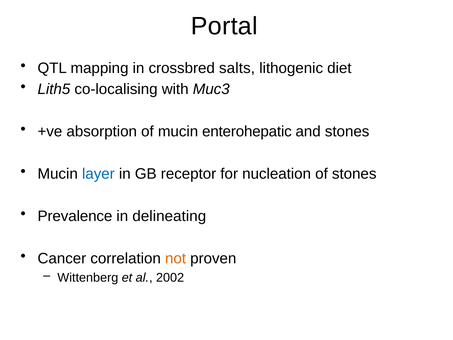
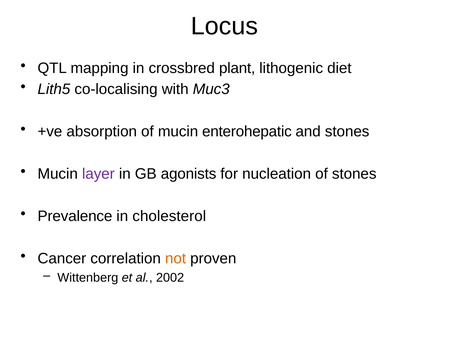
Portal: Portal -> Locus
salts: salts -> plant
layer colour: blue -> purple
receptor: receptor -> agonists
delineating: delineating -> cholesterol
